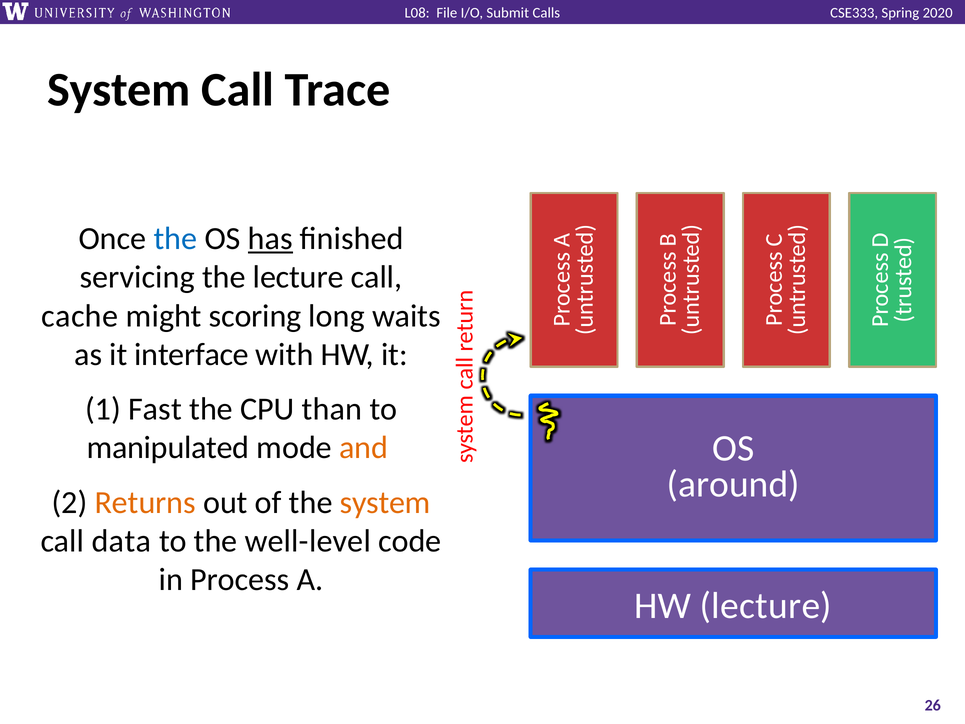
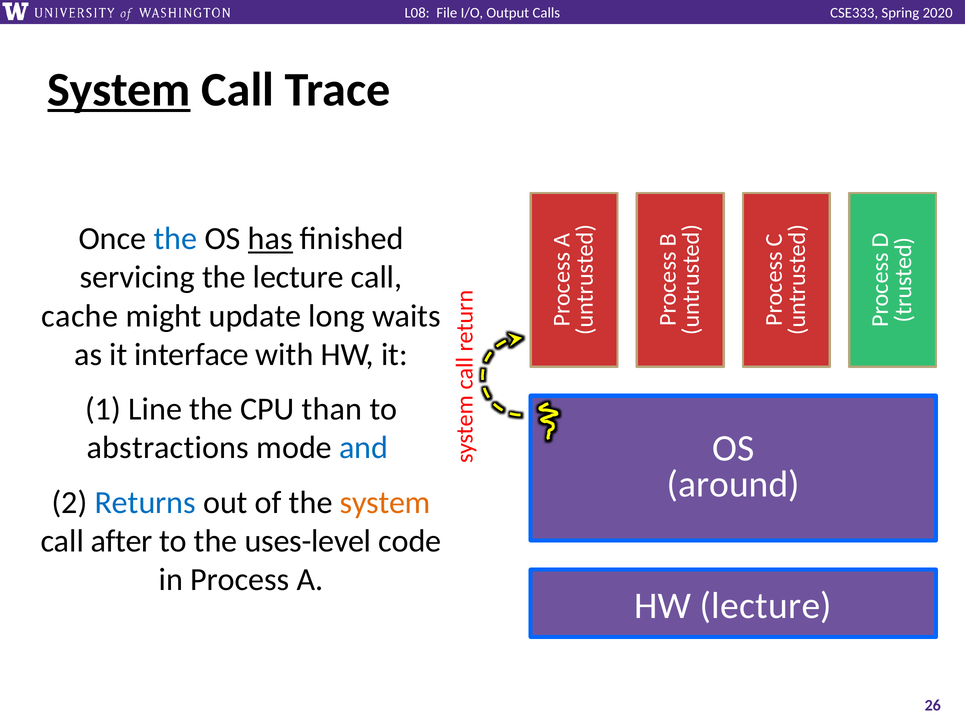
Submit: Submit -> Output
System at (119, 90) underline: none -> present
scoring: scoring -> update
Fast: Fast -> Line
manipulated: manipulated -> abstractions
and colour: orange -> blue
Returns colour: orange -> blue
data: data -> after
well-level: well-level -> uses-level
